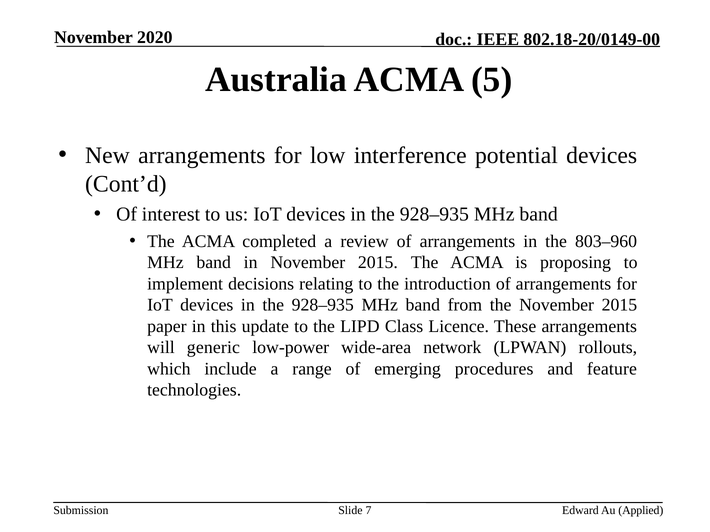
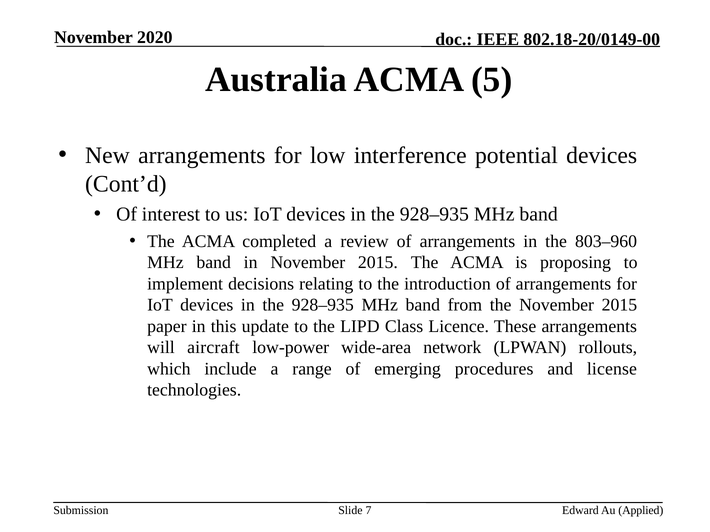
generic: generic -> aircraft
feature: feature -> license
